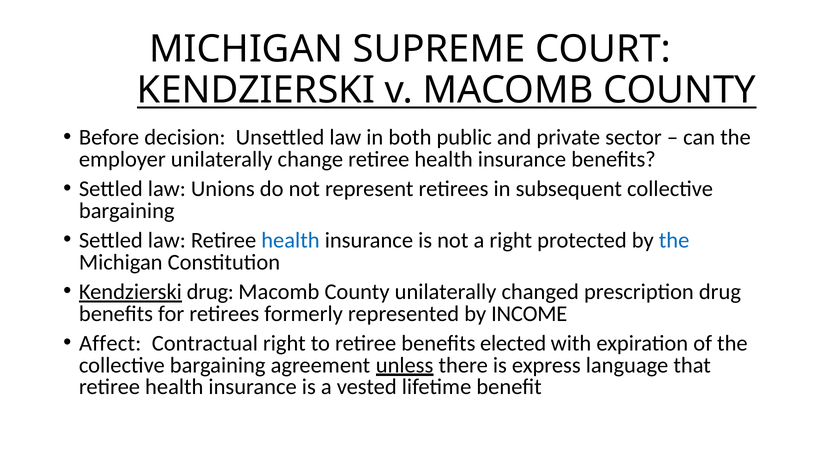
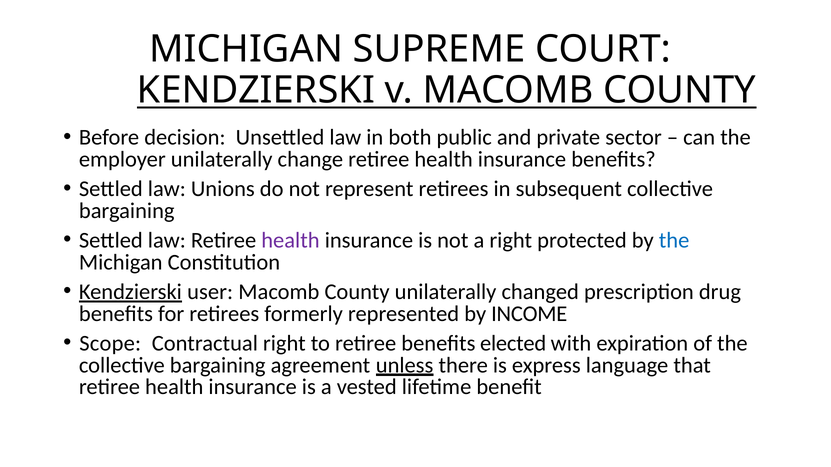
health at (290, 241) colour: blue -> purple
Kendzierski drug: drug -> user
Affect: Affect -> Scope
